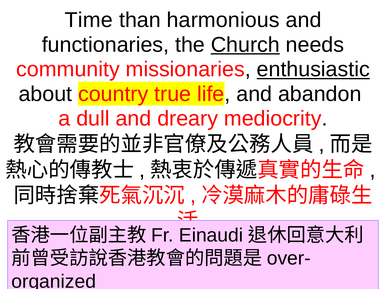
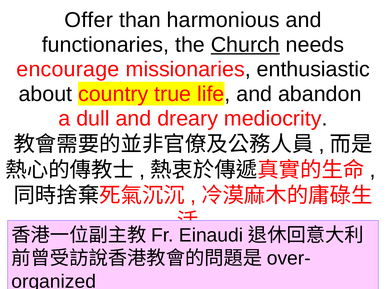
Time: Time -> Offer
community: community -> encourage
enthusiastic underline: present -> none
